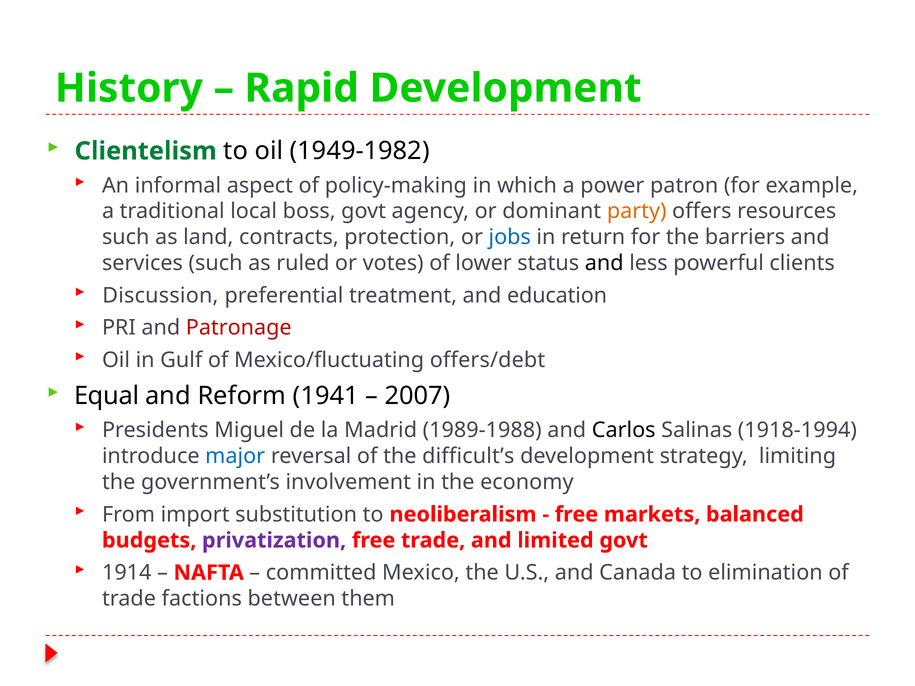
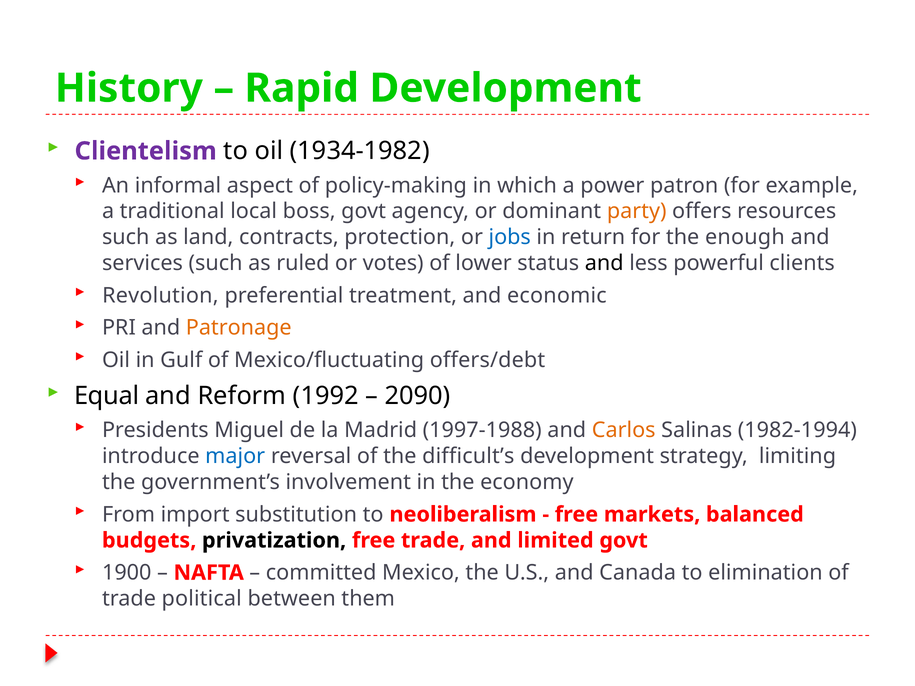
Clientelism colour: green -> purple
1949-1982: 1949-1982 -> 1934-1982
barriers: barriers -> enough
Discussion: Discussion -> Revolution
education: education -> economic
Patronage colour: red -> orange
1941: 1941 -> 1992
2007: 2007 -> 2090
1989-1988: 1989-1988 -> 1997-1988
Carlos colour: black -> orange
1918-1994: 1918-1994 -> 1982-1994
privatization colour: purple -> black
1914: 1914 -> 1900
factions: factions -> political
